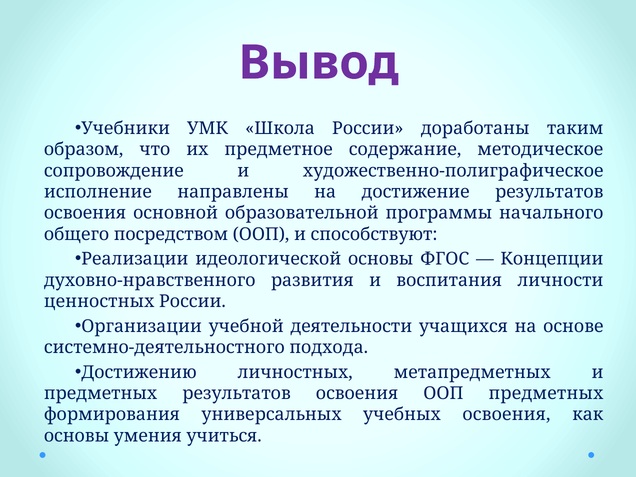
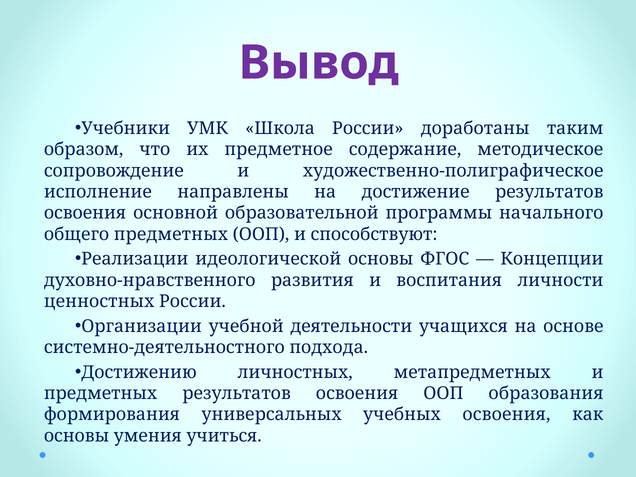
общего посредством: посредством -> предметных
ООП предметных: предметных -> образования
